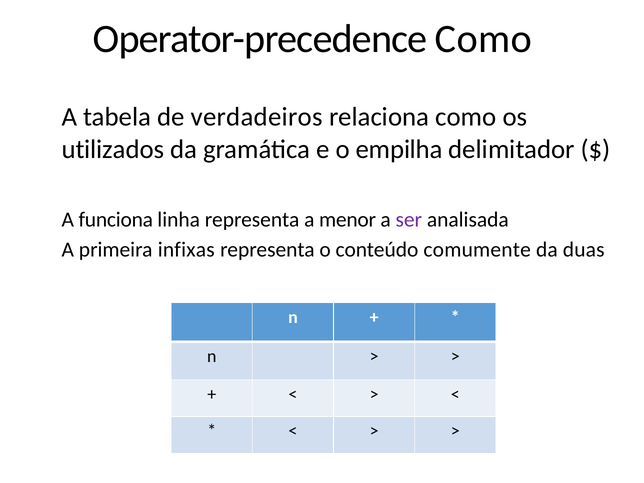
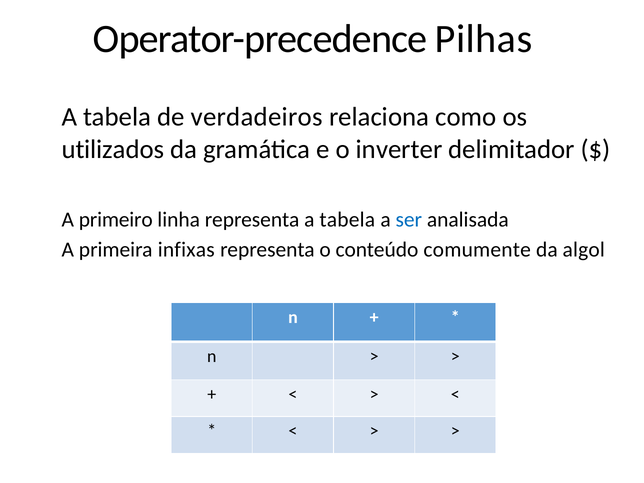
Operator-precedence Como: Como -> Pilhas
empilha: empilha -> inverter
funciona: funciona -> primeiro
representa a menor: menor -> tabela
ser colour: purple -> blue
duas: duas -> algol
